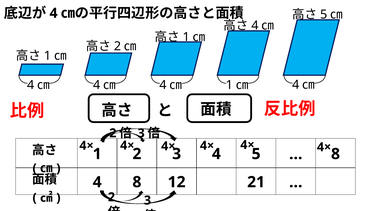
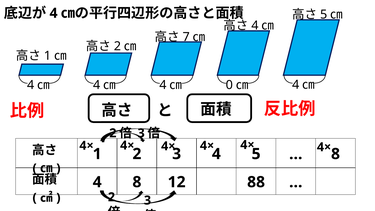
1 at (186, 37): 1 -> 7
1 at (229, 85): 1 -> 0
21: 21 -> 88
